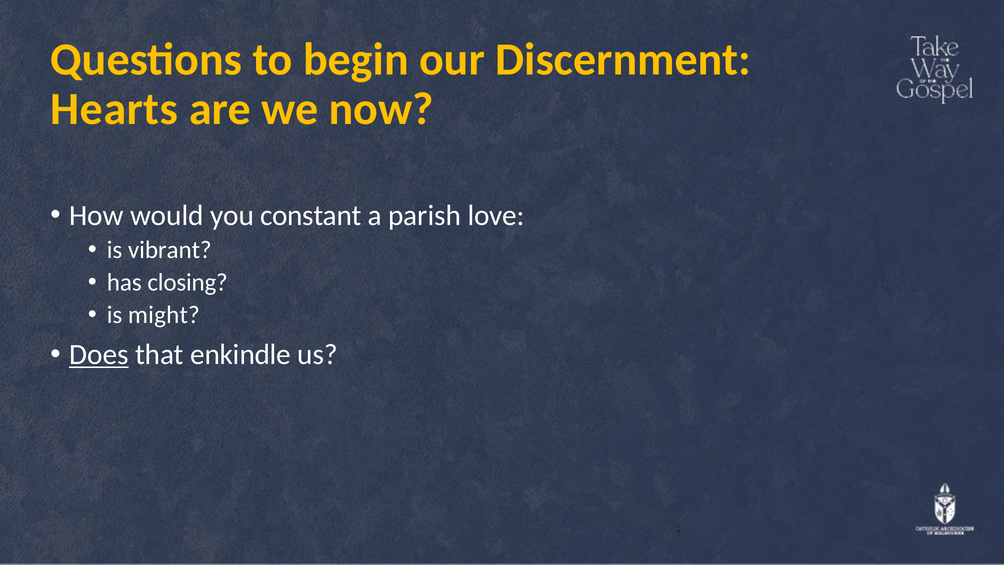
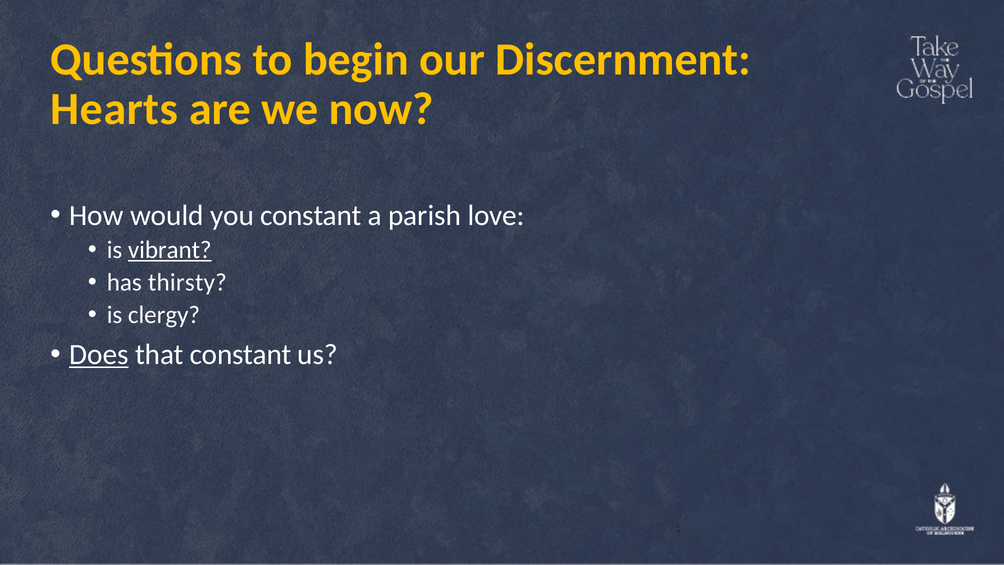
vibrant underline: none -> present
closing: closing -> thirsty
might: might -> clergy
that enkindle: enkindle -> constant
